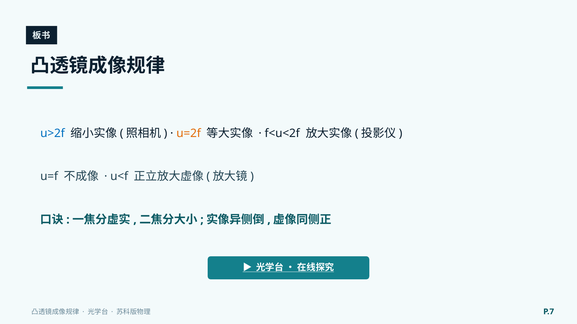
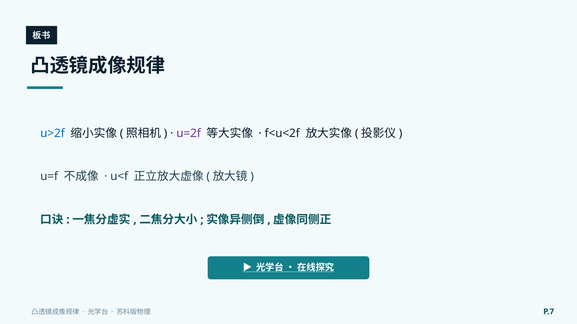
u=2f colour: orange -> purple
